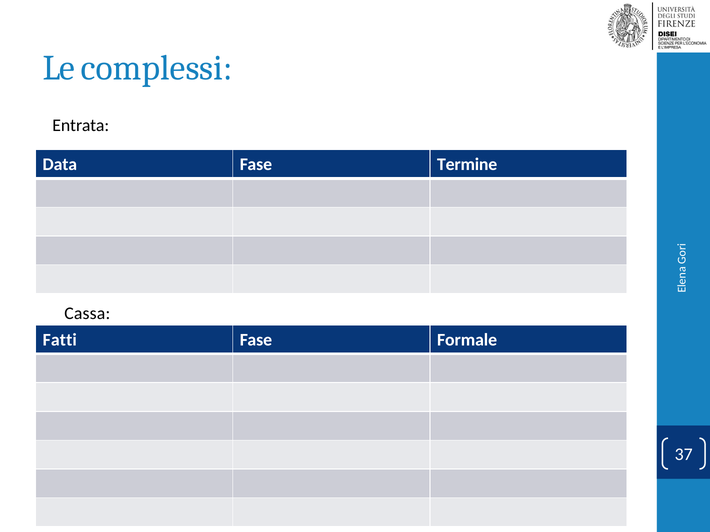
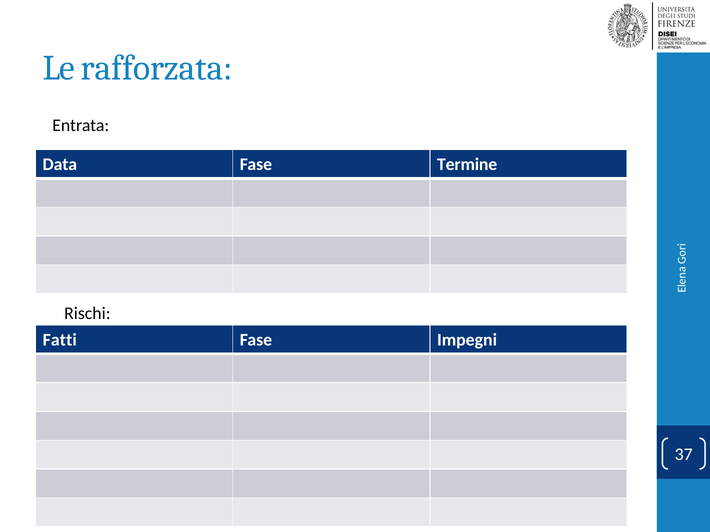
complessi: complessi -> rafforzata
Cassa: Cassa -> Rischi
Formale: Formale -> Impegni
